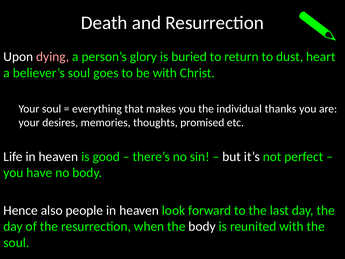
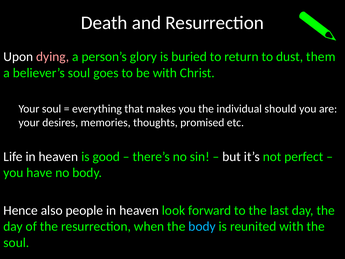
heart: heart -> them
thanks: thanks -> should
body at (202, 226) colour: white -> light blue
